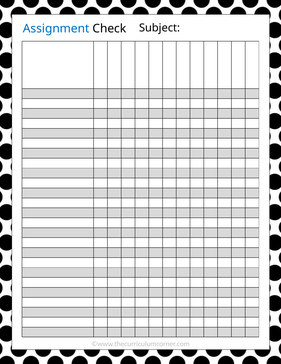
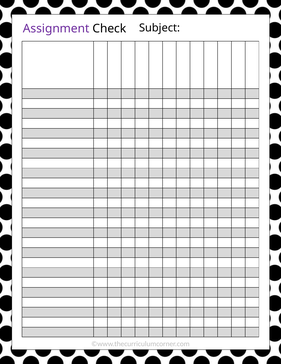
Assignment colour: blue -> purple
